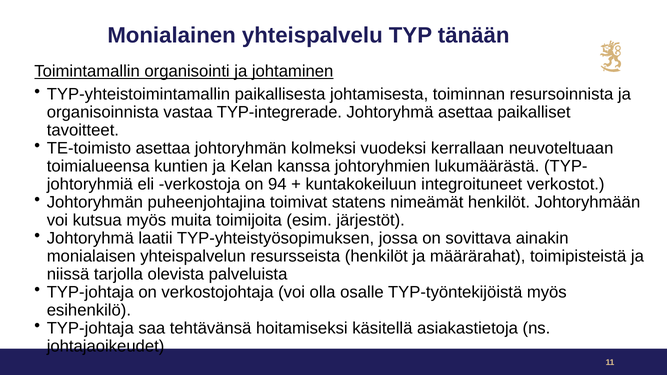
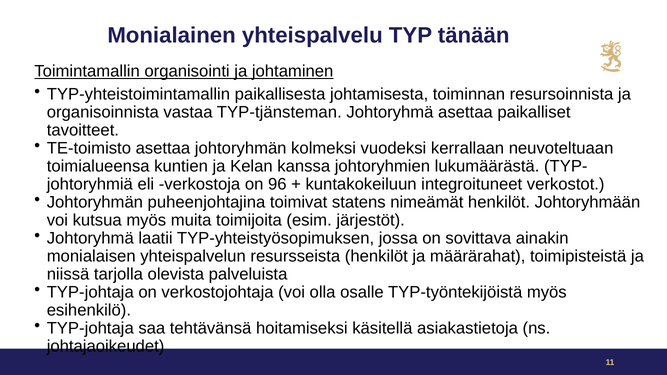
TYP-integrerade: TYP-integrerade -> TYP-tjänsteman
94: 94 -> 96
